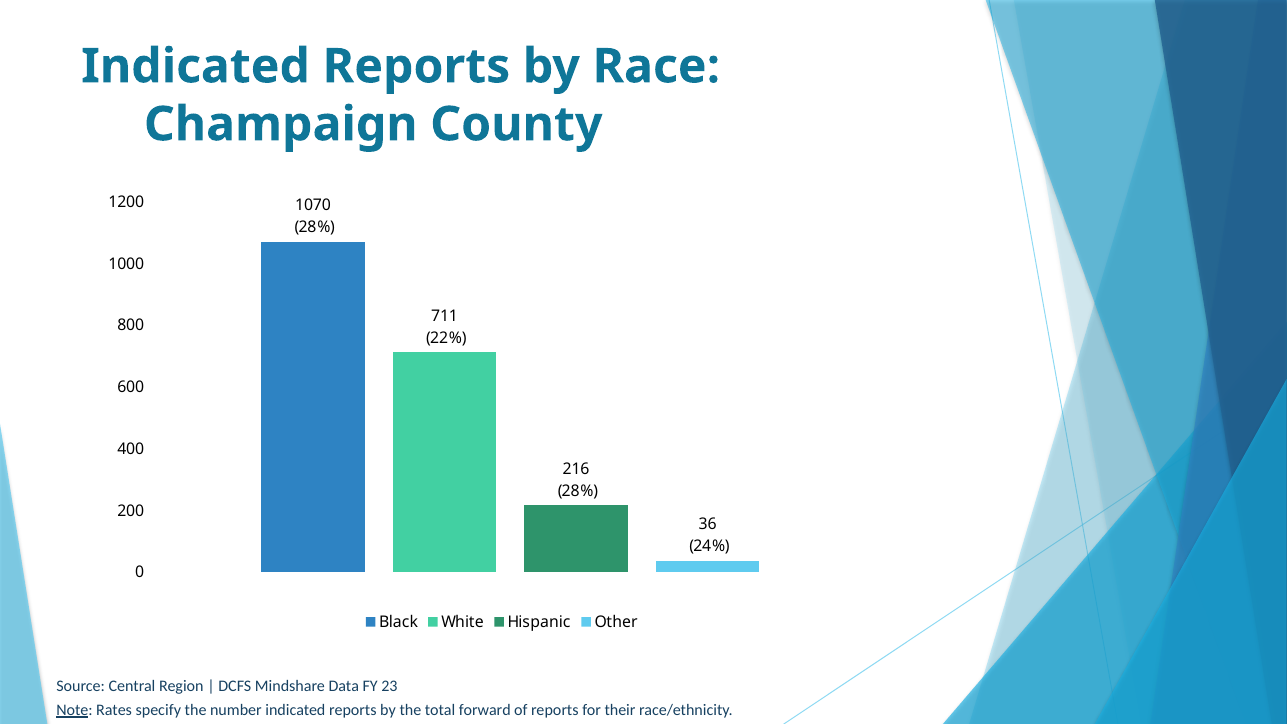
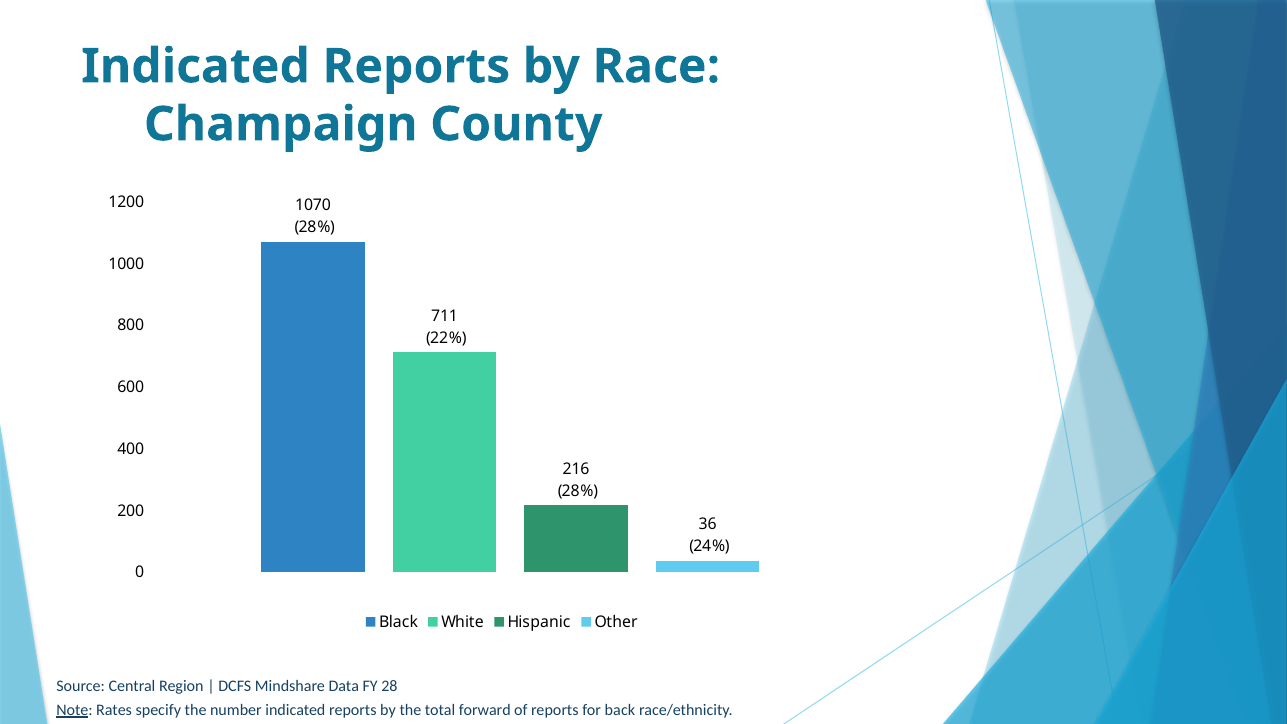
23: 23 -> 28
their: their -> back
